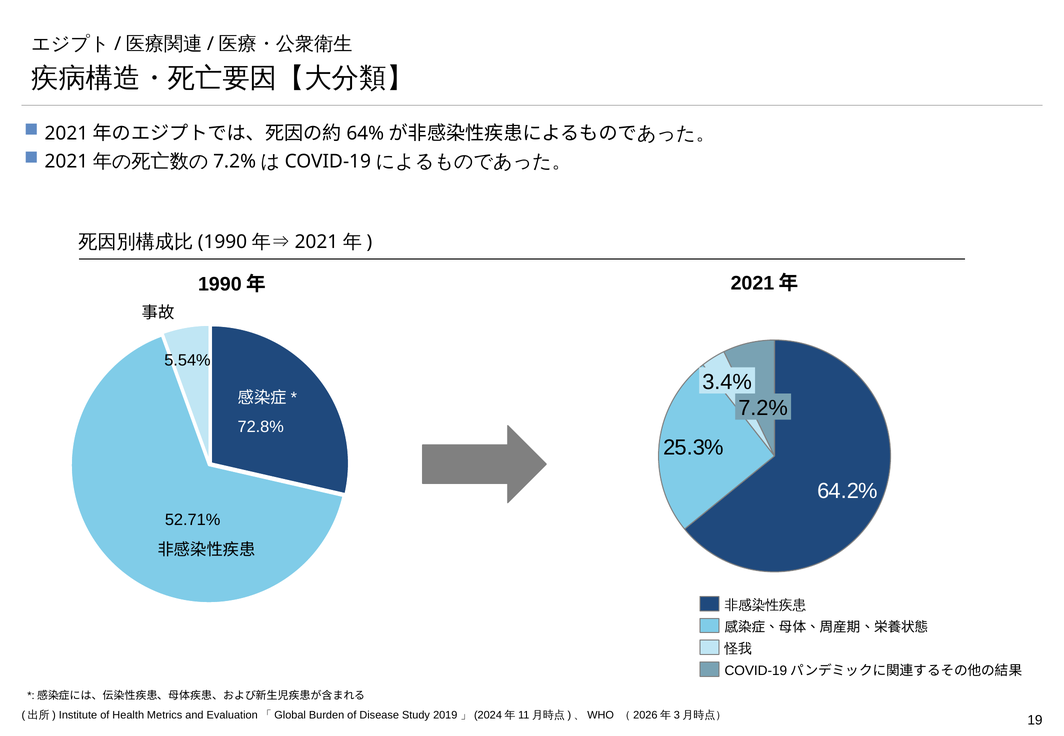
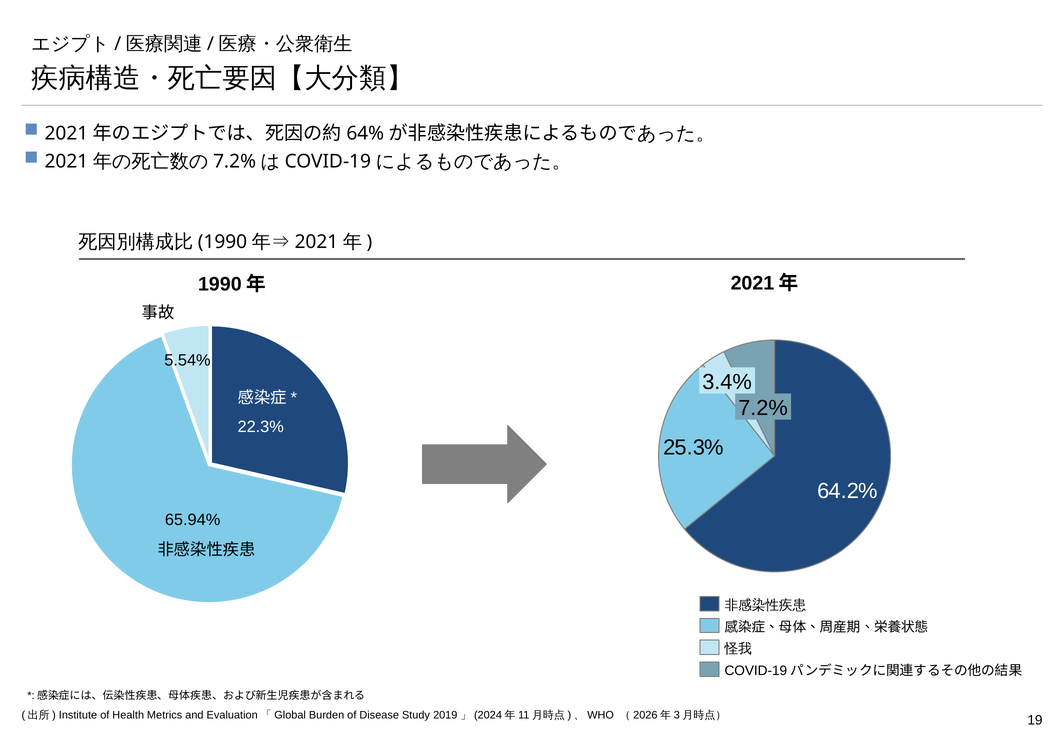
72.8%: 72.8% -> 22.3%
52.71%: 52.71% -> 65.94%
